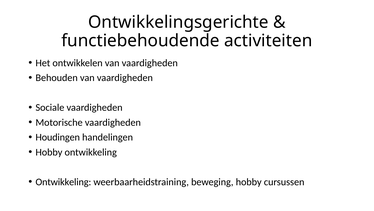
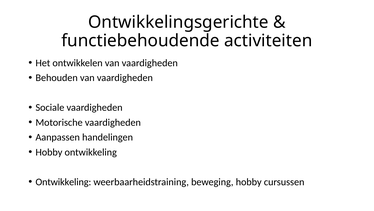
Houdingen: Houdingen -> Aanpassen
